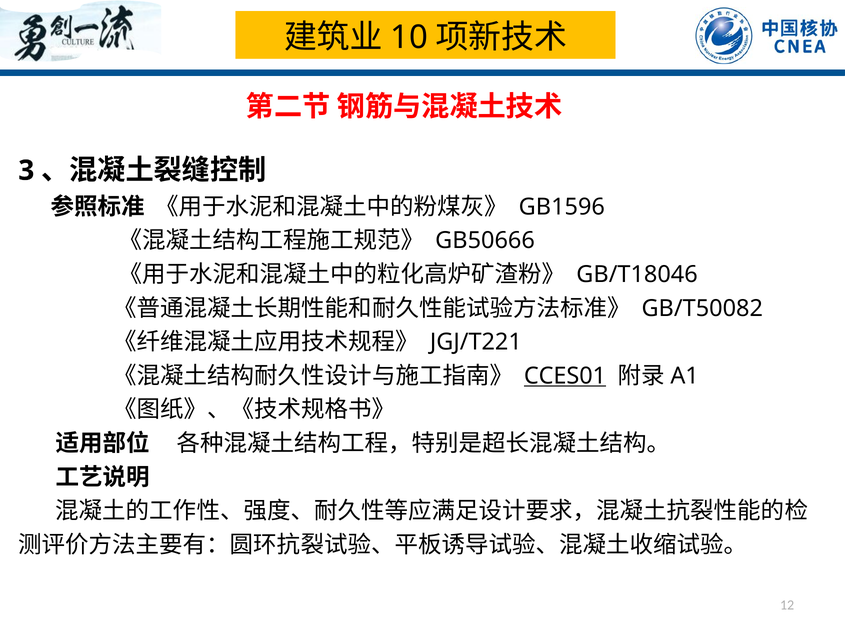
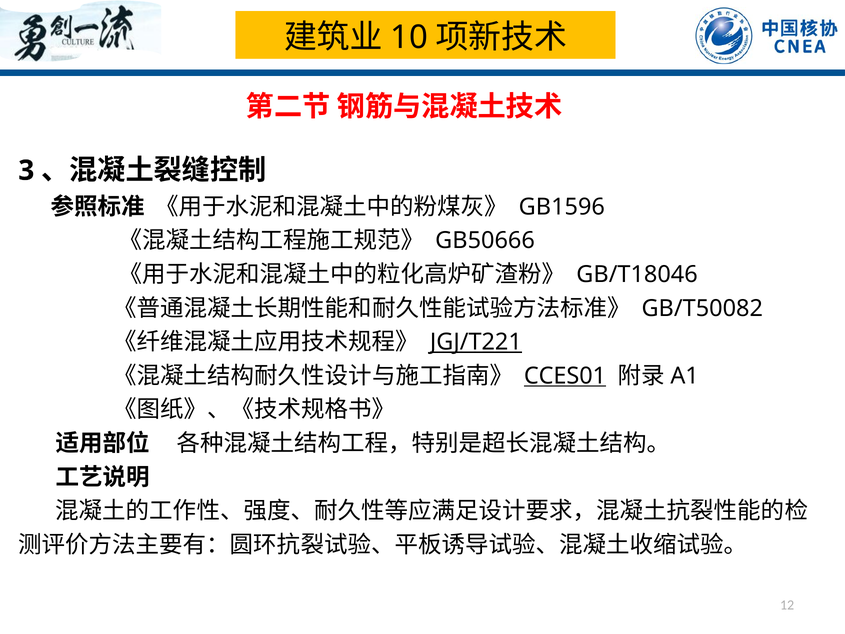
JGJ/T221 underline: none -> present
